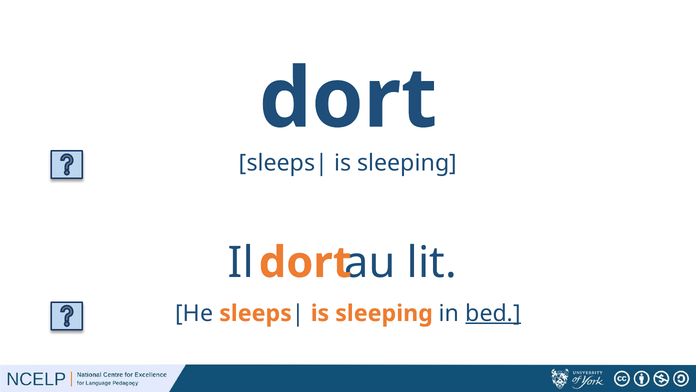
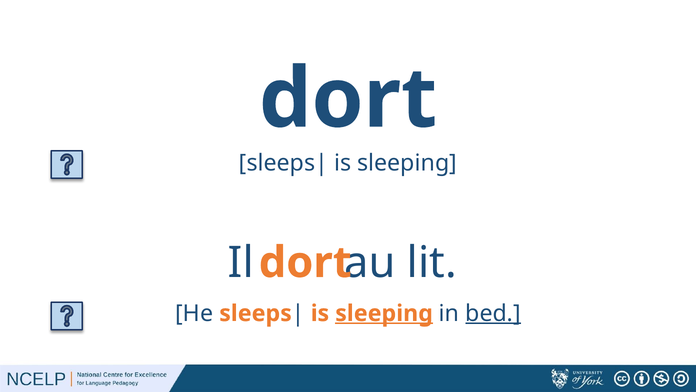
sleeping at (384, 313) underline: none -> present
